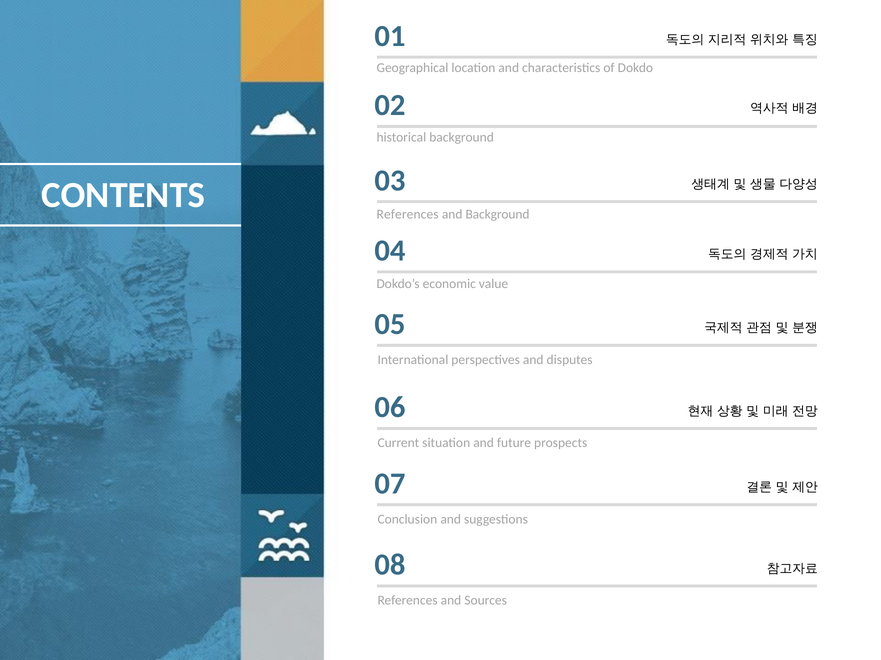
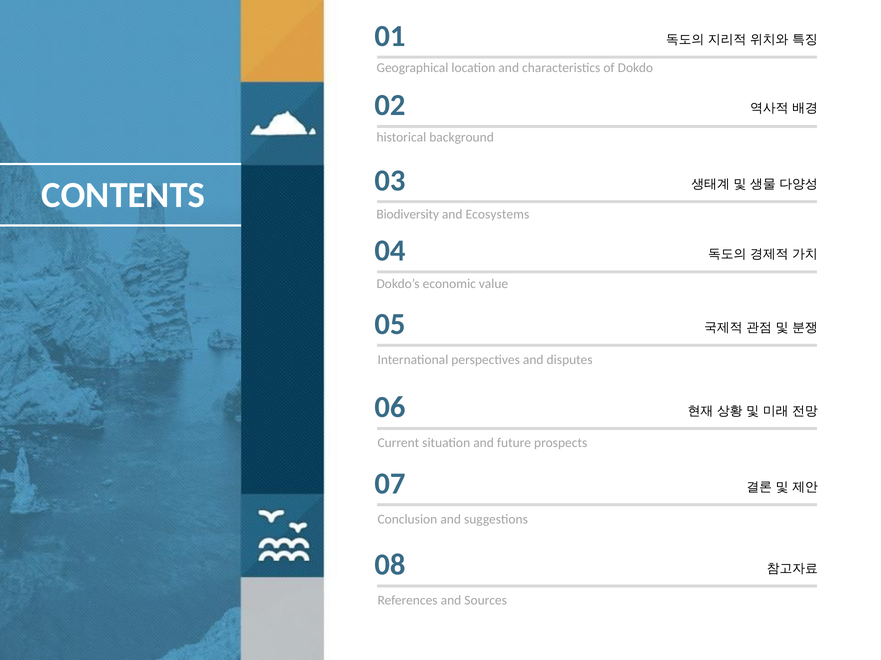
References at (408, 215): References -> Biodiversity
and Background: Background -> Ecosystems
